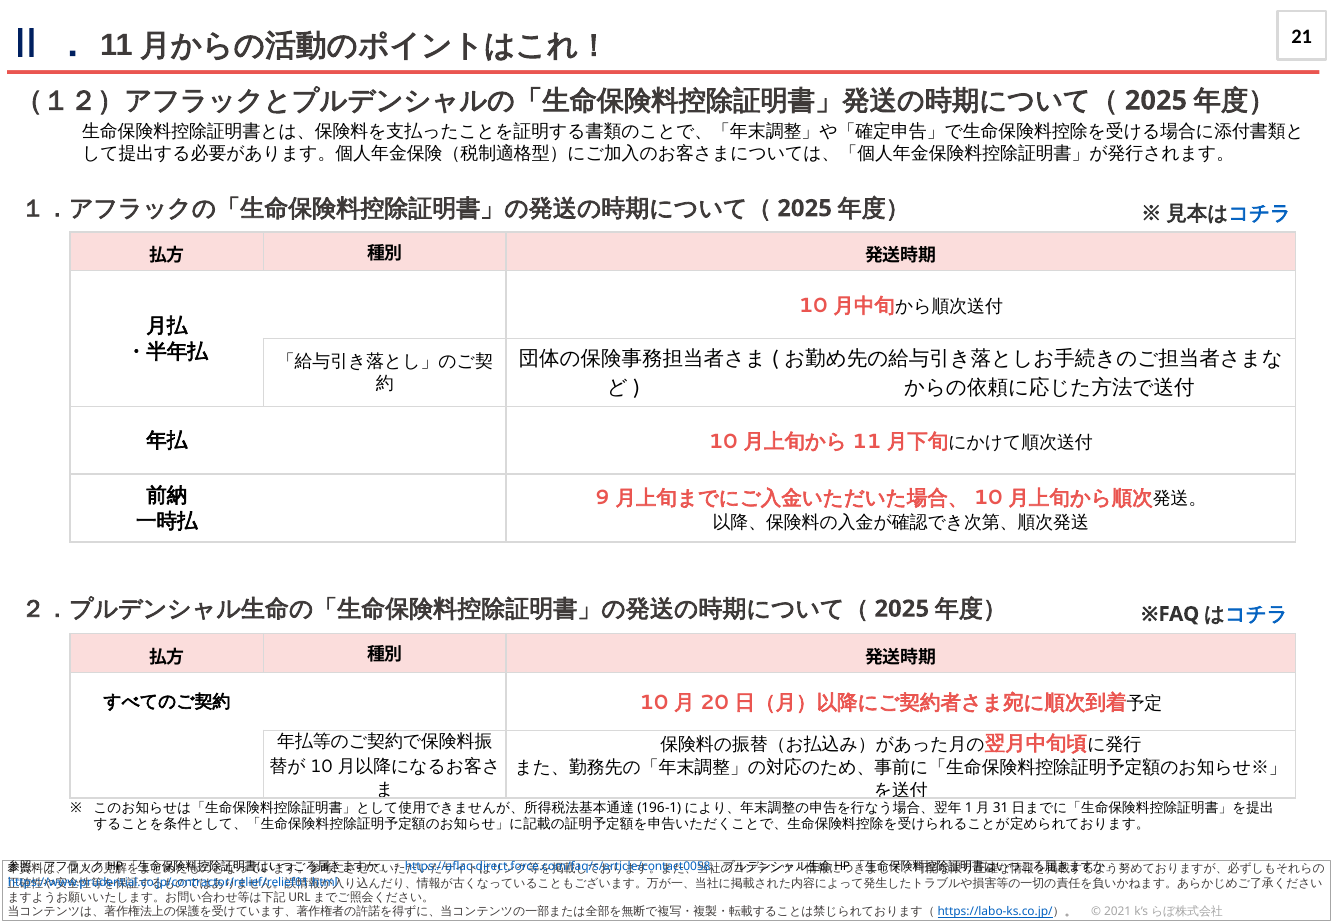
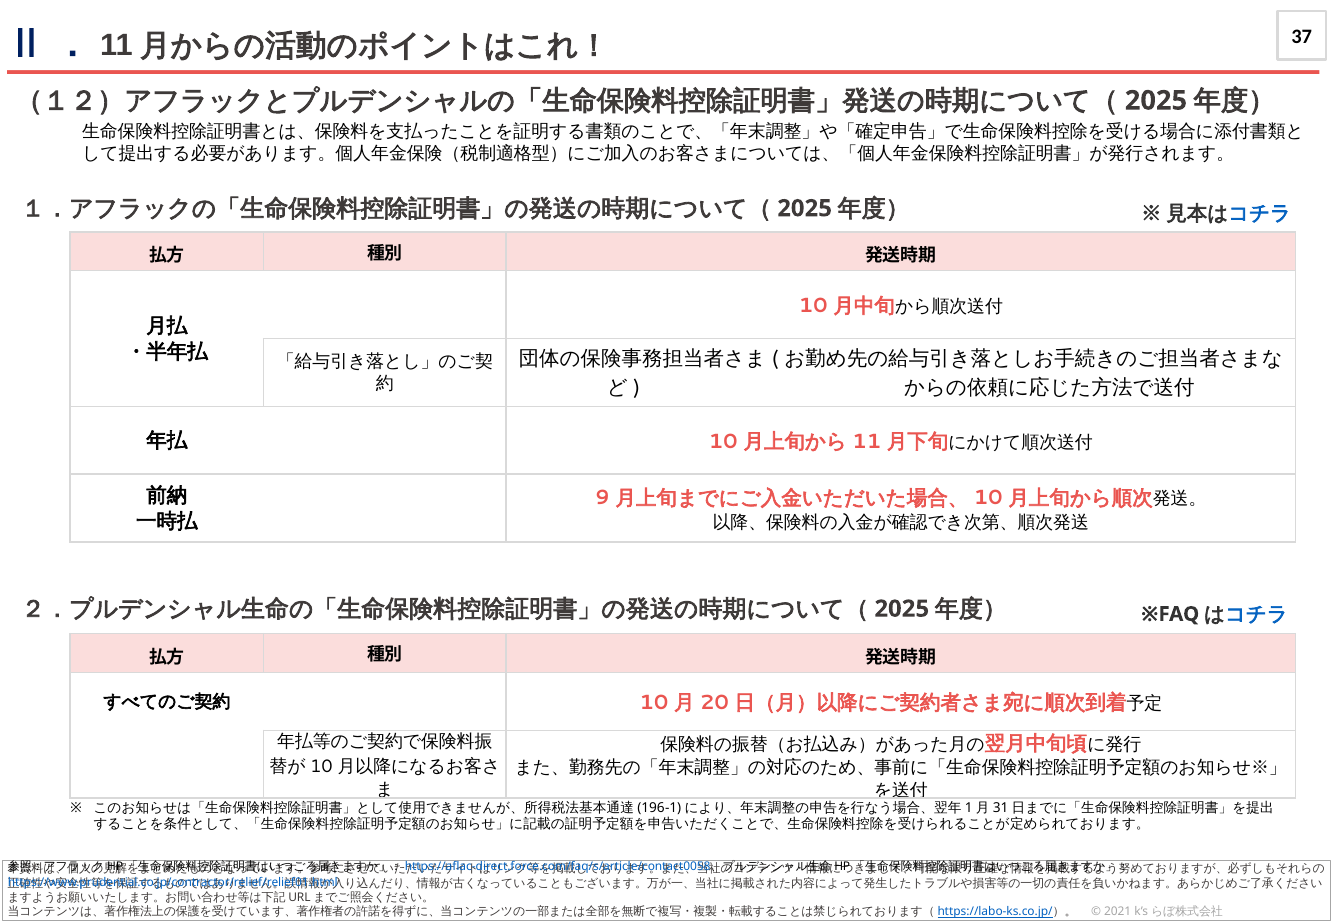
21: 21 -> 37
